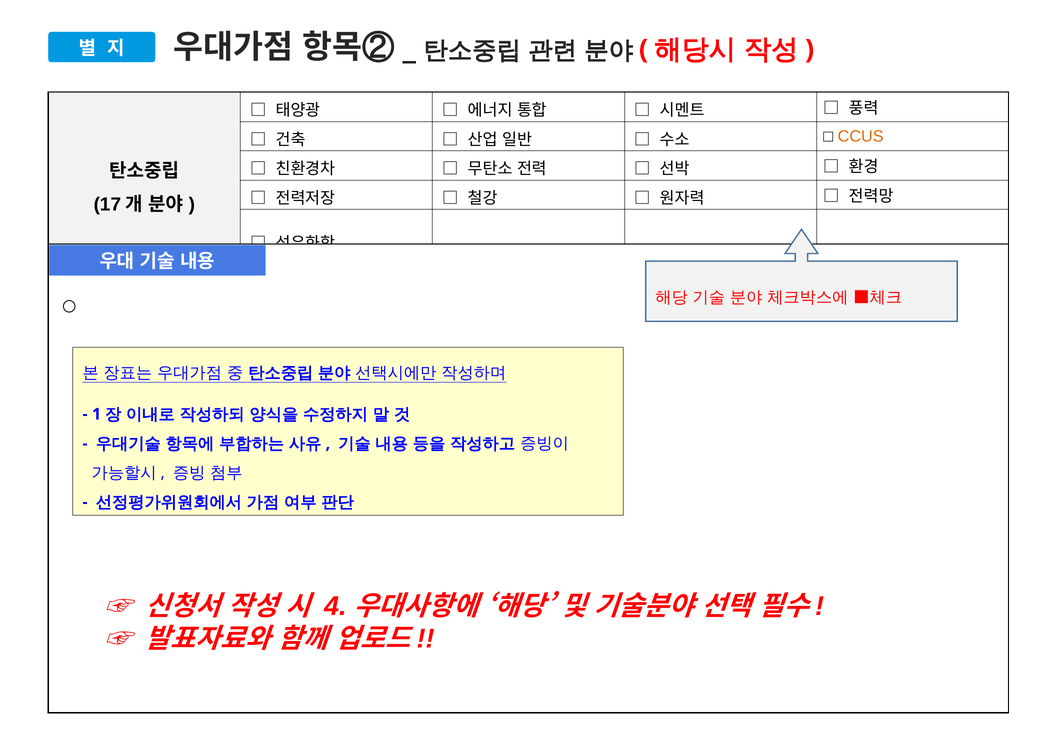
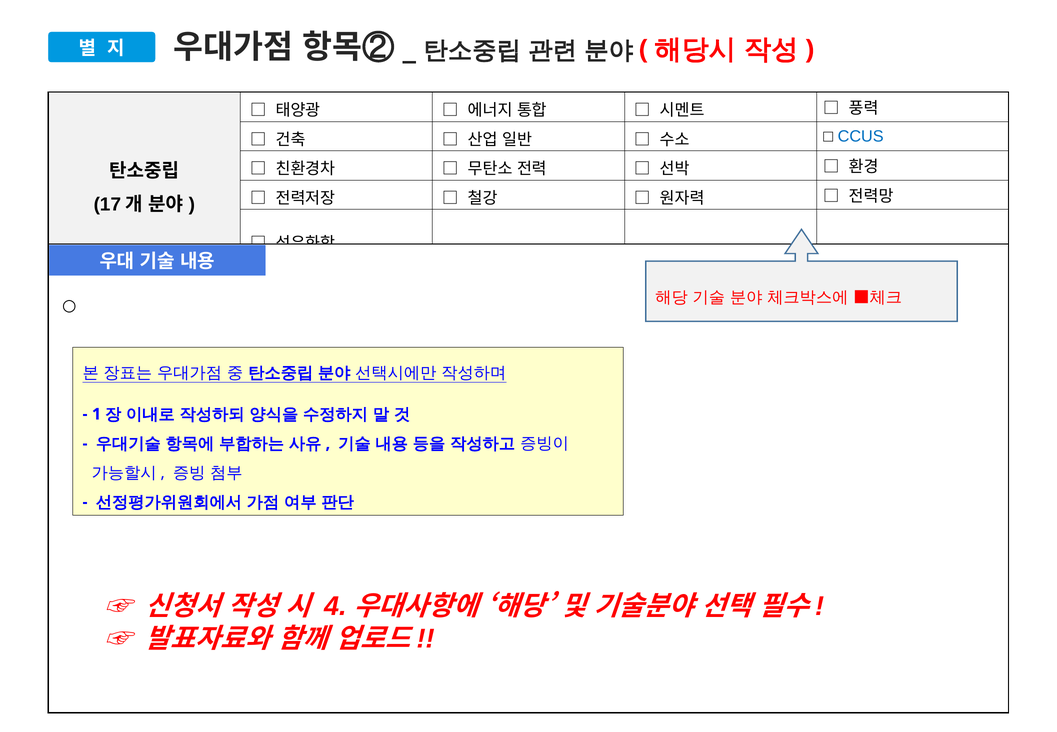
CCUS colour: orange -> blue
